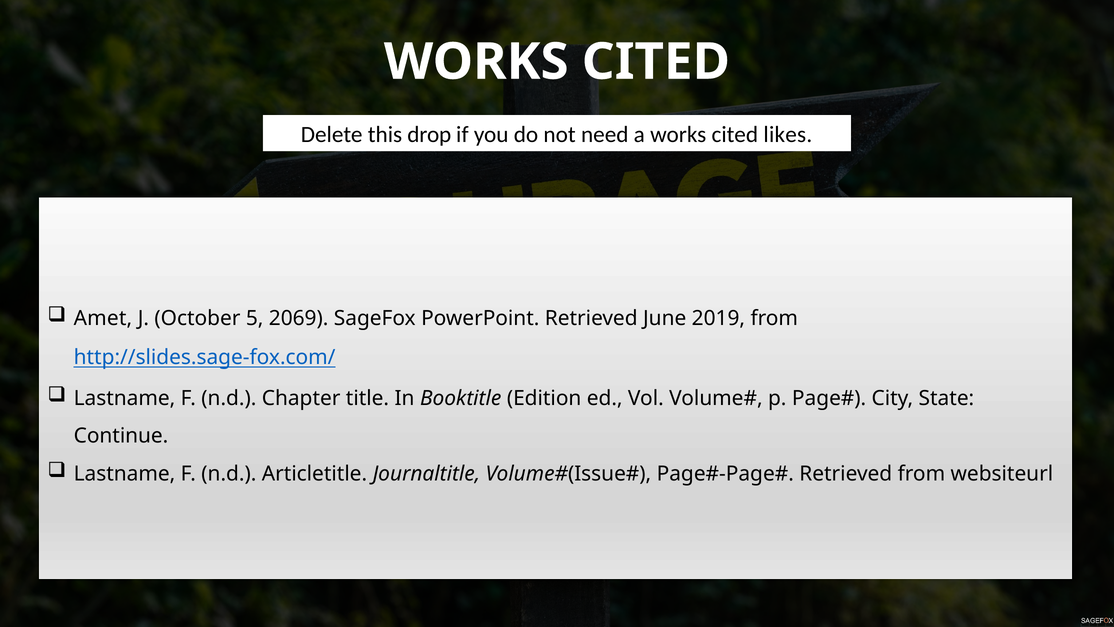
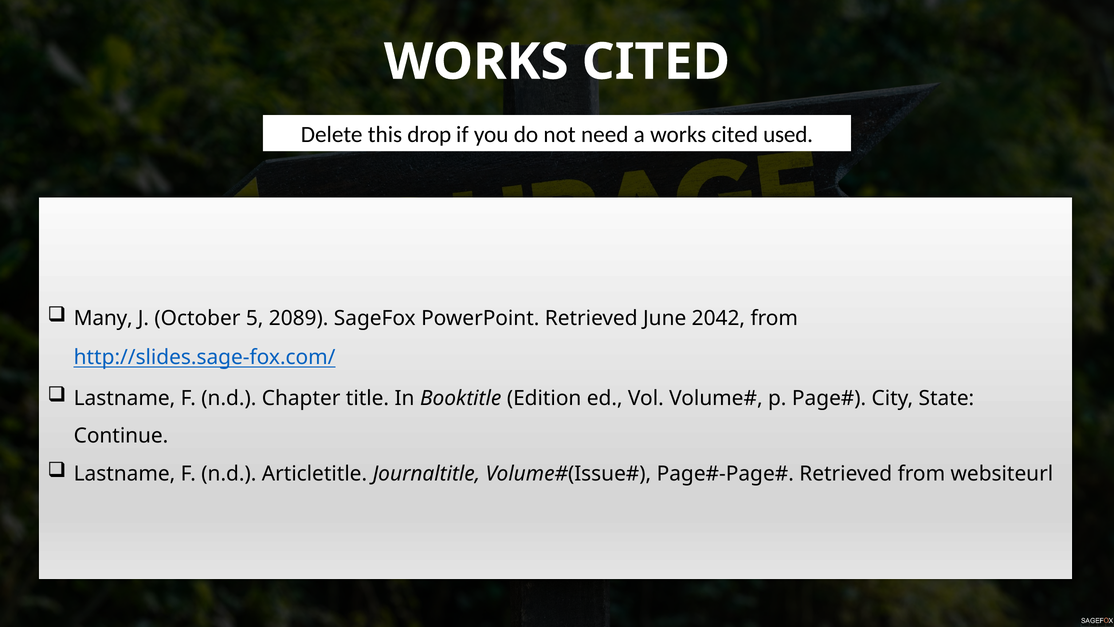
likes: likes -> used
Amet: Amet -> Many
2069: 2069 -> 2089
2019: 2019 -> 2042
